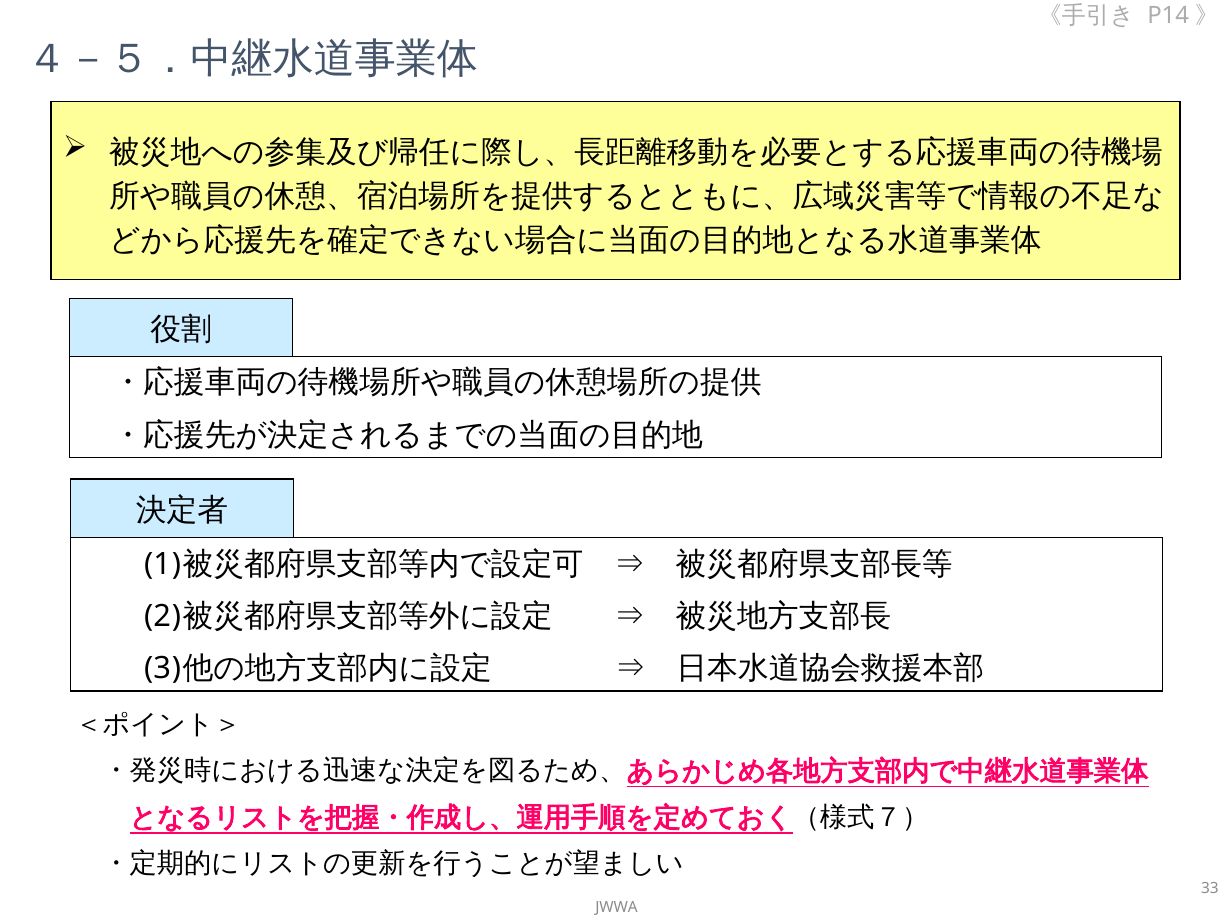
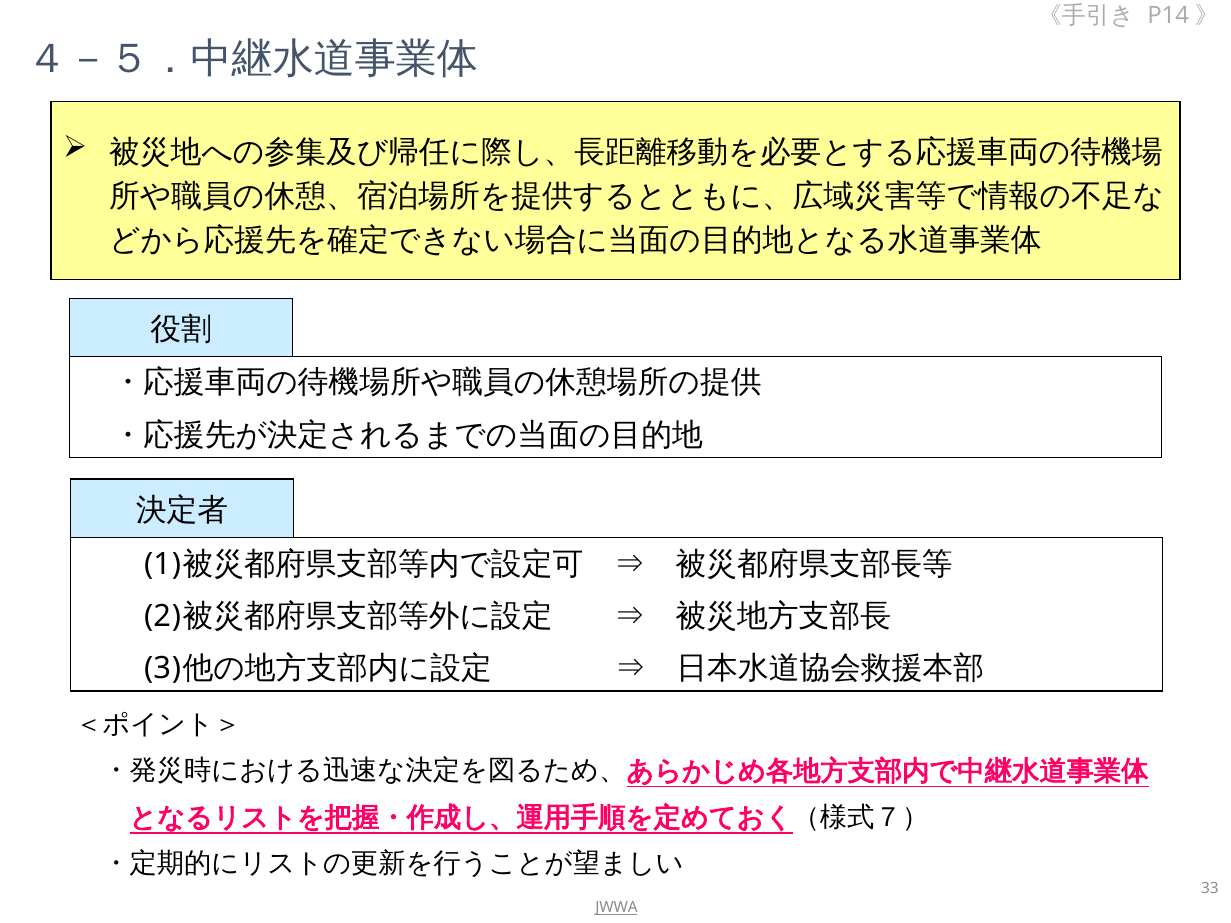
JWWA underline: none -> present
